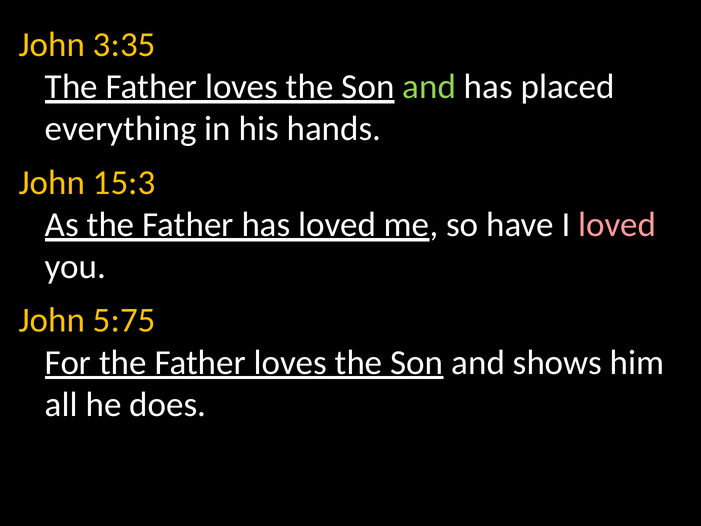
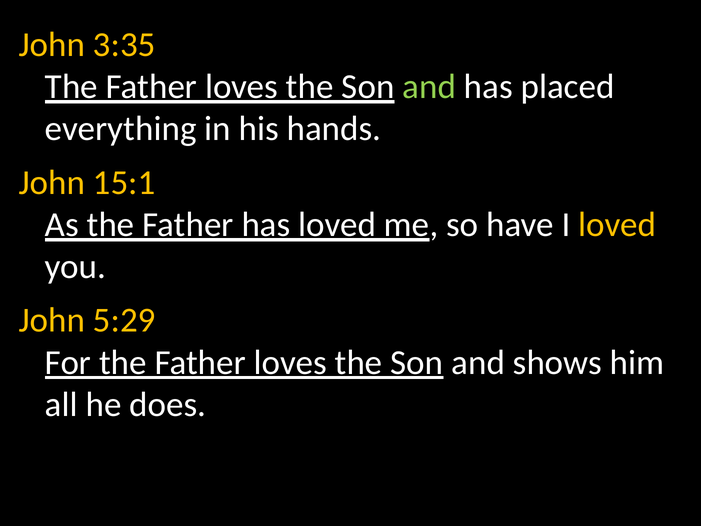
15:3: 15:3 -> 15:1
loved at (617, 224) colour: pink -> yellow
5:75: 5:75 -> 5:29
